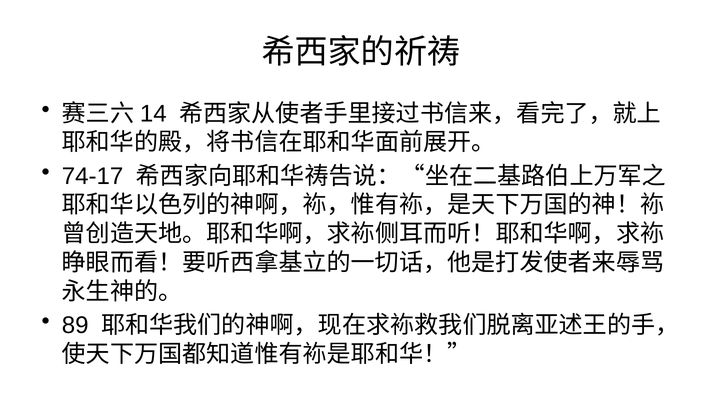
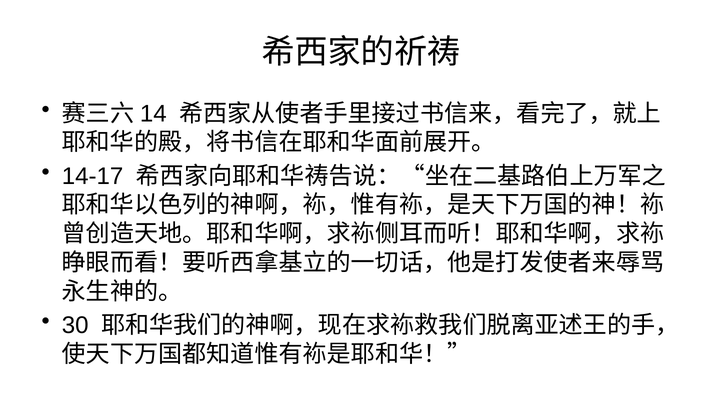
74-17: 74-17 -> 14-17
89: 89 -> 30
